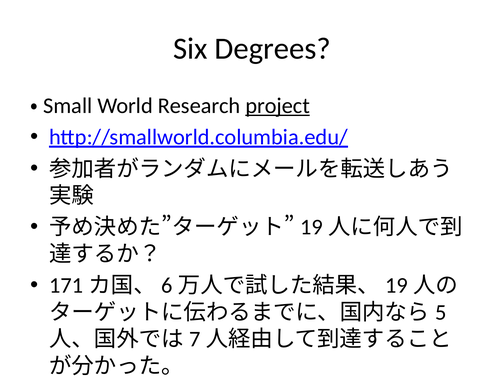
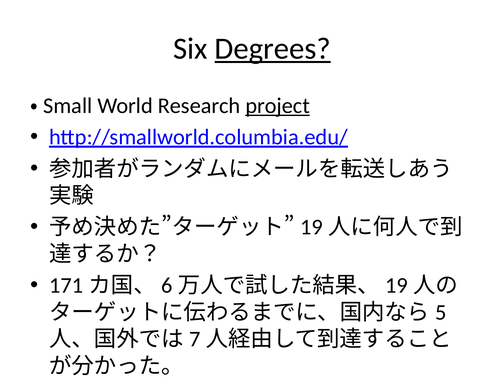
Degrees underline: none -> present
